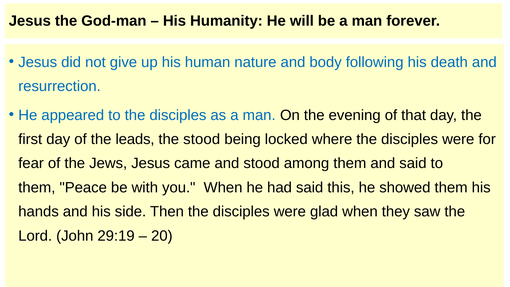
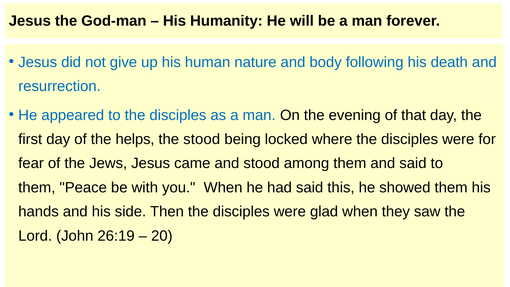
leads: leads -> helps
29:19: 29:19 -> 26:19
